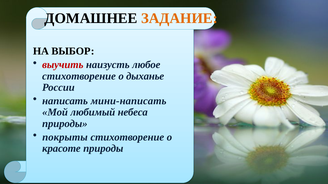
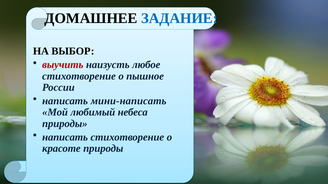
ЗАДАНИЕ colour: orange -> blue
дыханье: дыханье -> пышное
покрыты at (65, 137): покрыты -> написать
